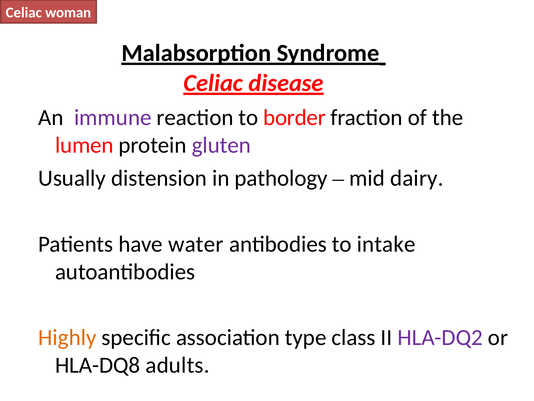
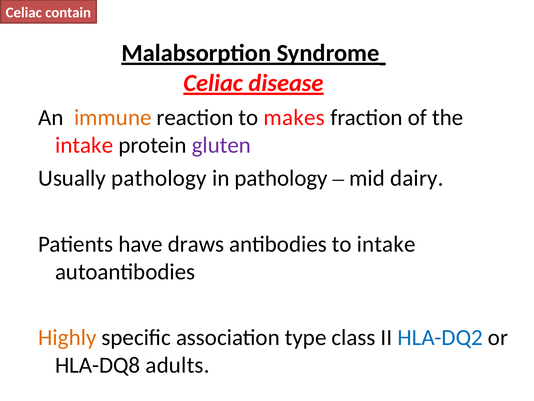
woman: woman -> contain
immune colour: purple -> orange
border: border -> makes
lumen at (84, 145): lumen -> intake
Usually distension: distension -> pathology
water: water -> draws
HLA-DQ2 colour: purple -> blue
